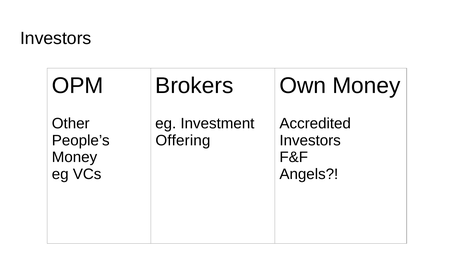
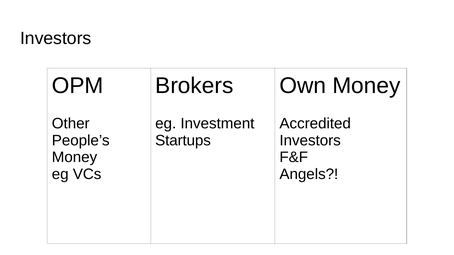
Offering: Offering -> Startups
